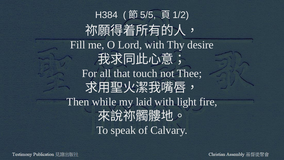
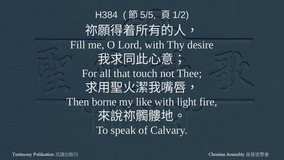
while: while -> borne
laid: laid -> like
